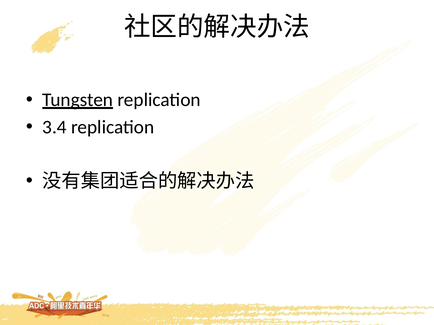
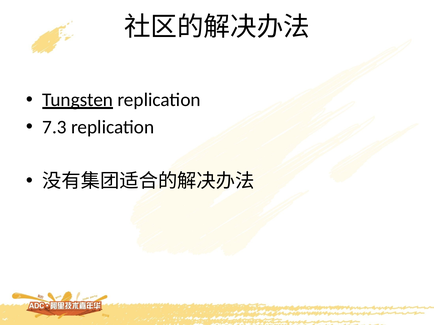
3.4: 3.4 -> 7.3
